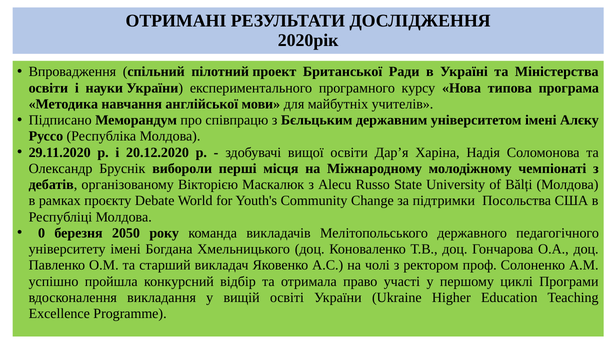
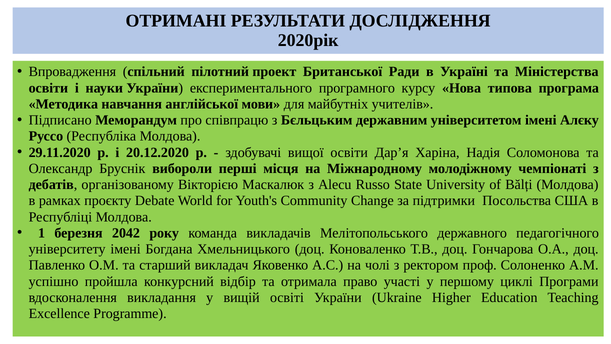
0: 0 -> 1
2050: 2050 -> 2042
